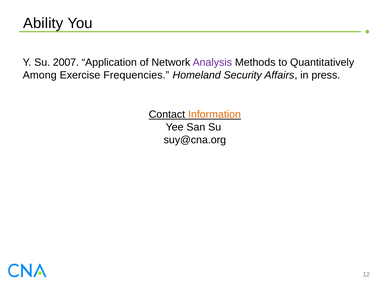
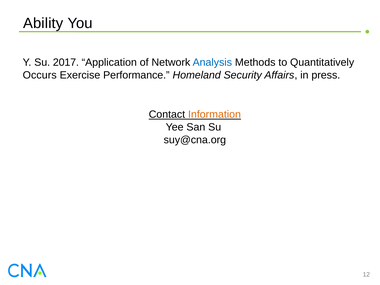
2007: 2007 -> 2017
Analysis colour: purple -> blue
Among: Among -> Occurs
Frequencies: Frequencies -> Performance
